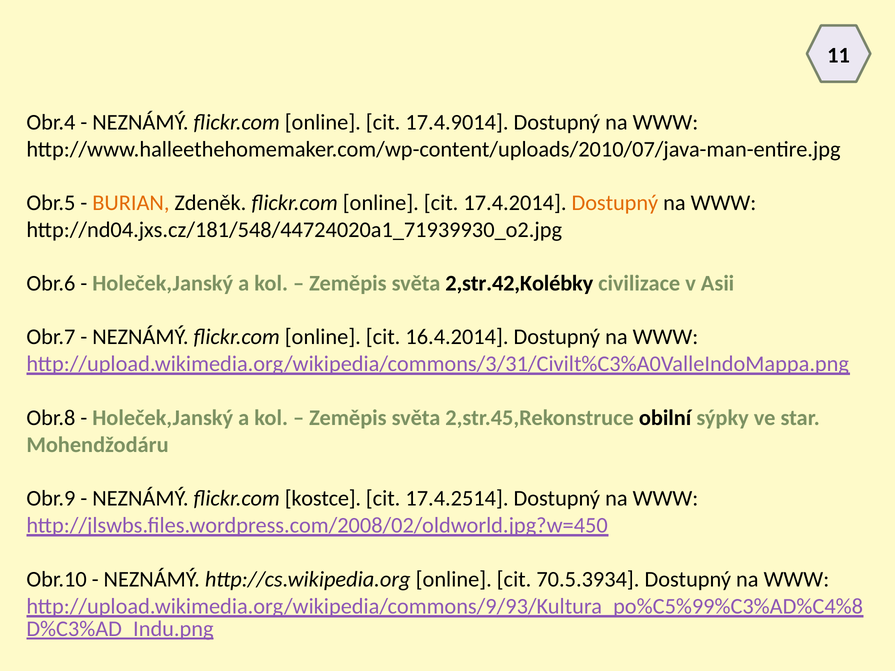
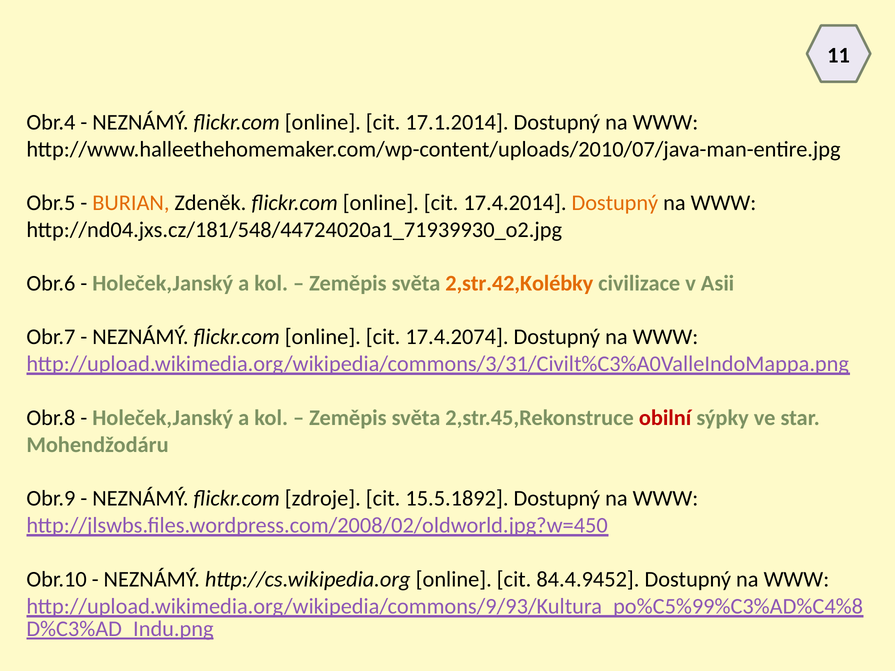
17.4.9014: 17.4.9014 -> 17.1.2014
2,str.42,Kolébky colour: black -> orange
16.4.2014: 16.4.2014 -> 17.4.2074
obilní colour: black -> red
kostce: kostce -> zdroje
17.4.2514: 17.4.2514 -> 15.5.1892
70.5.3934: 70.5.3934 -> 84.4.9452
